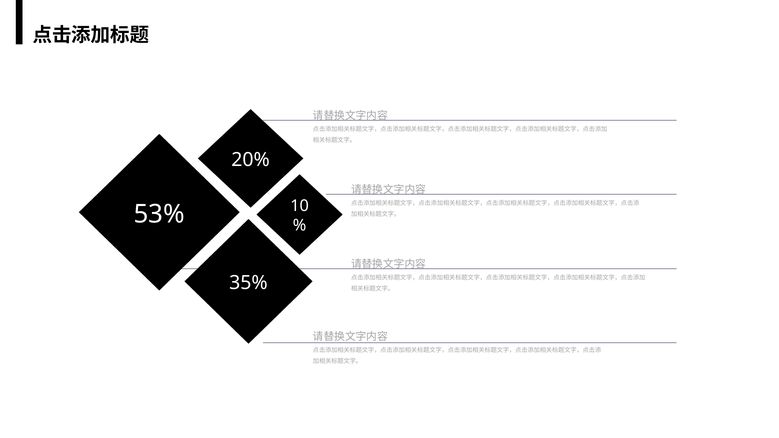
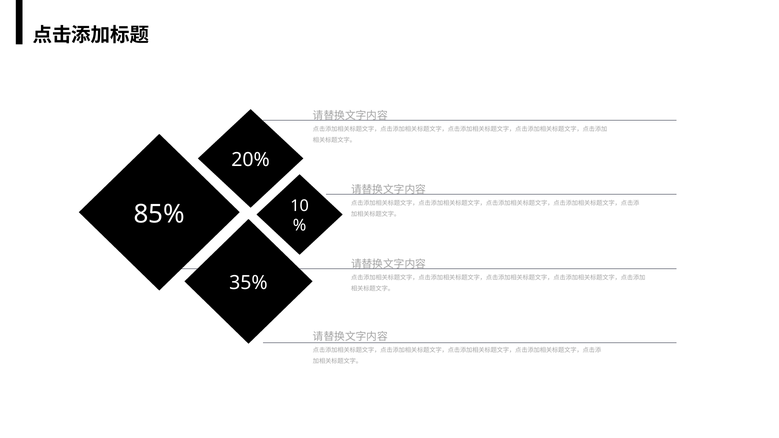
53%: 53% -> 85%
